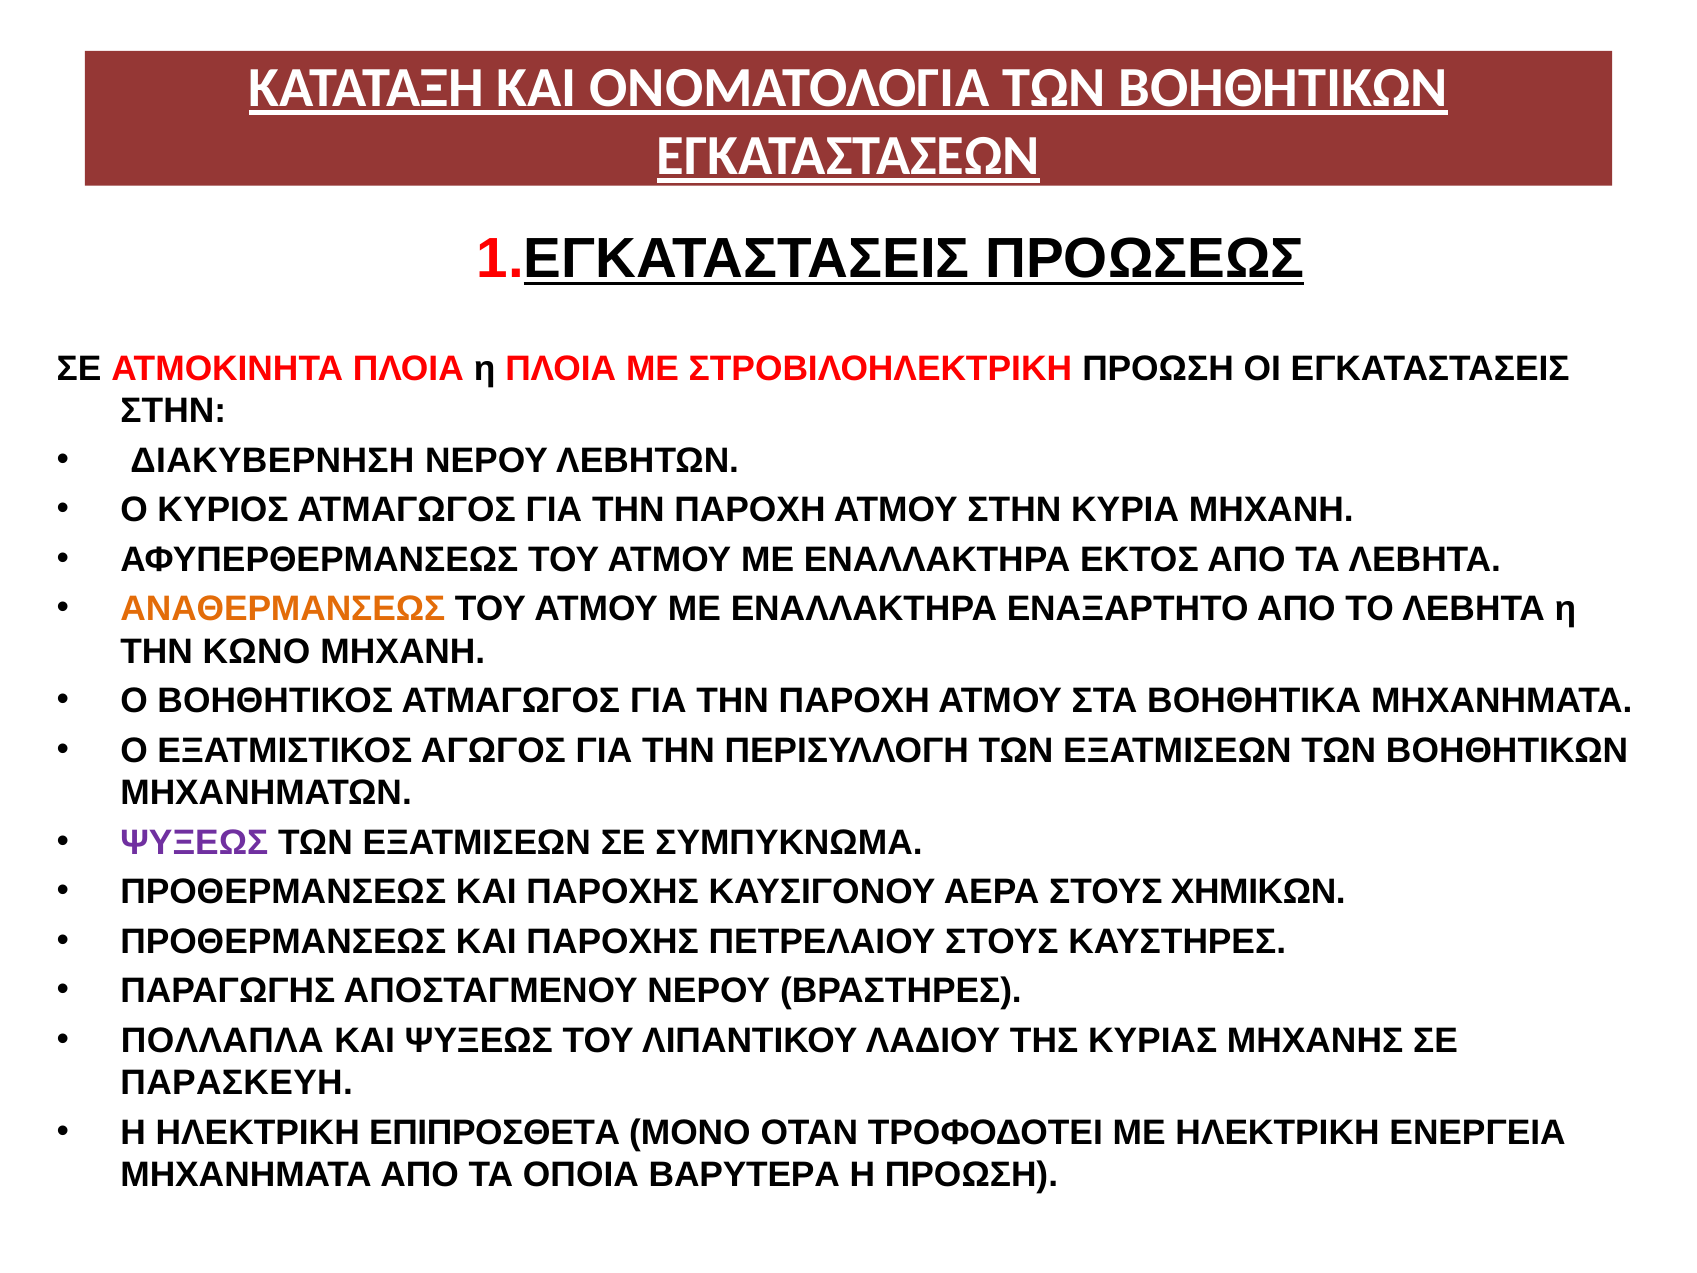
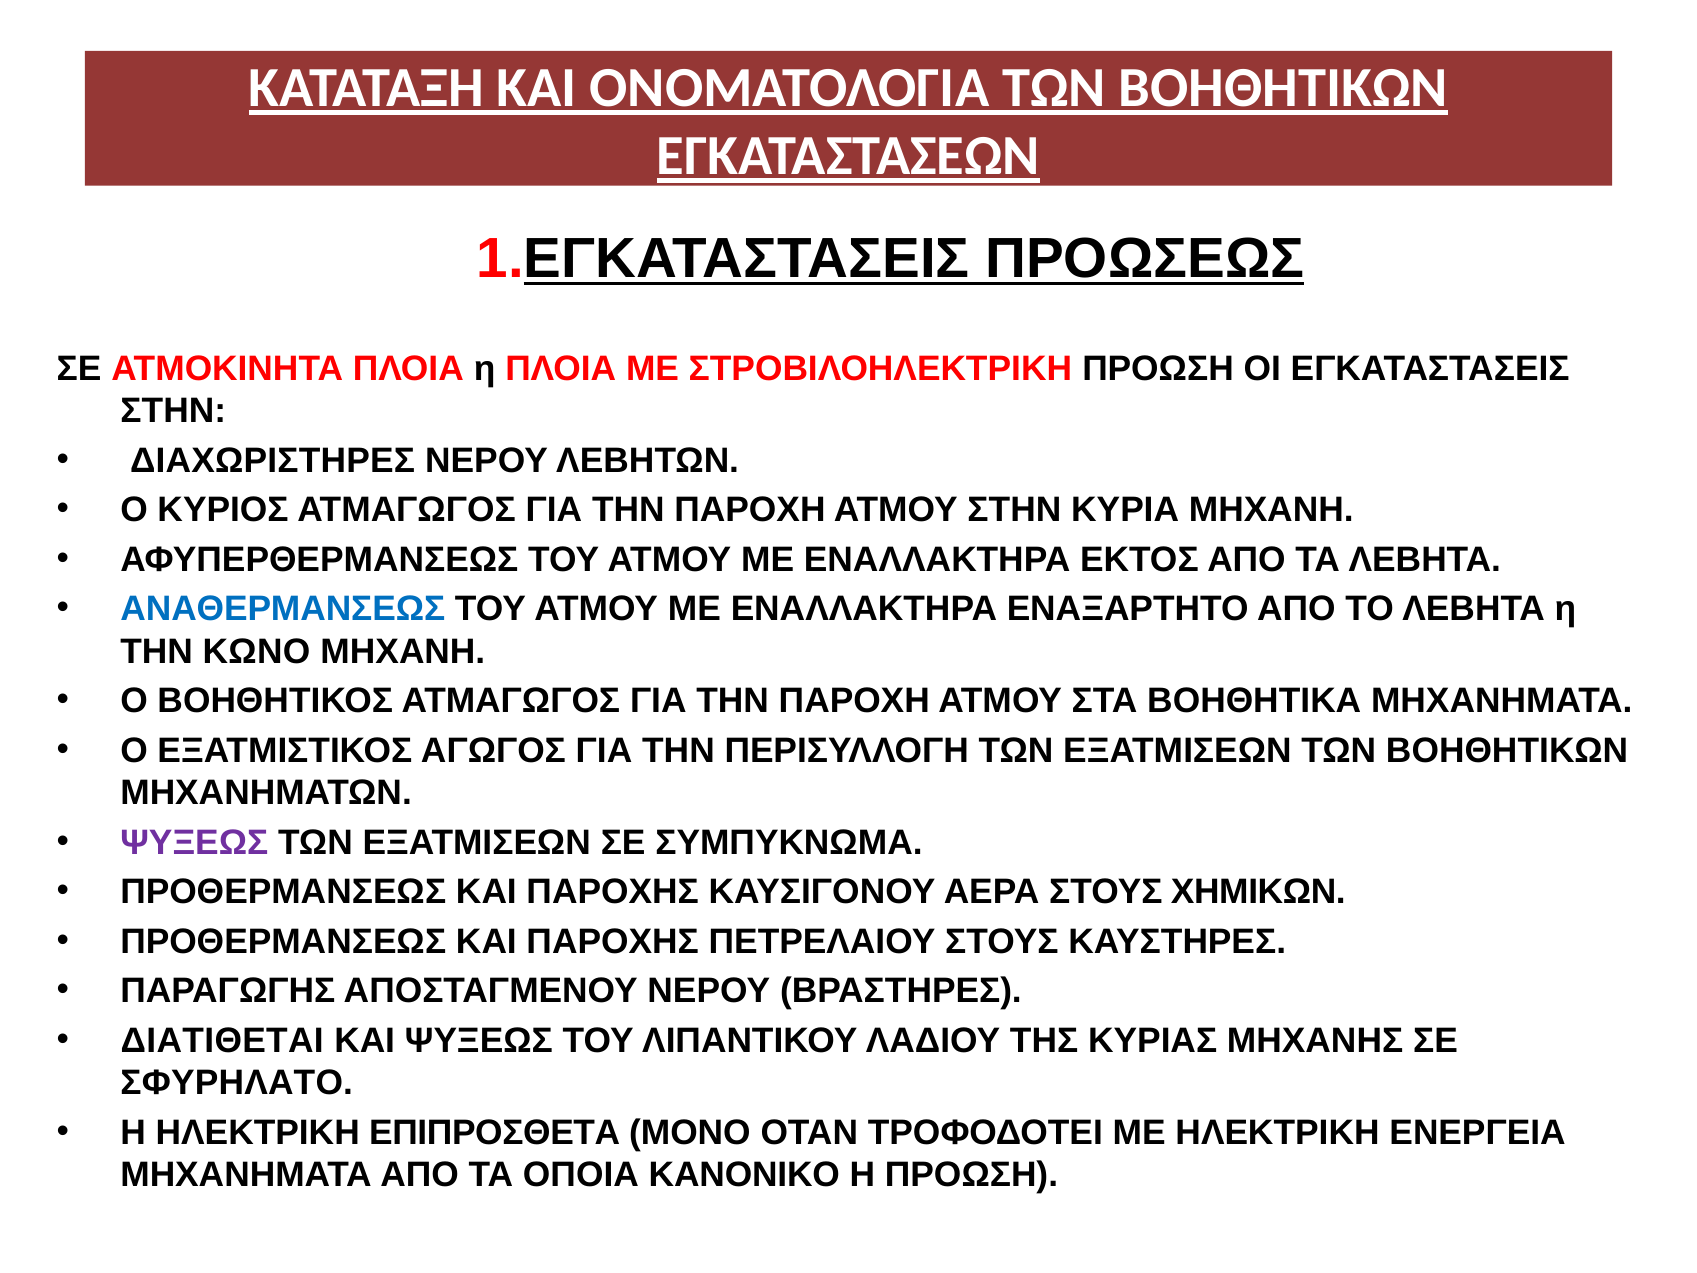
ΔΙΑΚΥΒΕΡΝΗΣΗ: ΔΙΑΚΥΒΕΡΝΗΣΗ -> ΔΙΑΧΩΡΙΣΤΗΡΕΣ
ΑΝΑΘΕΡΜΑΝΣΕΩΣ colour: orange -> blue
ΠΟΛΛΑΠΛΑ: ΠΟΛΛΑΠΛΑ -> ΔΙΑΤΙΘΕΤΑΙ
ΠΑΡΑΣΚΕΥΗ: ΠΑΡΑΣΚΕΥΗ -> ΣΦΥΡΗΛΑΤΟ
ΒΑΡΥΤΕΡΑ: ΒΑΡΥΤΕΡΑ -> ΚΑΝΟΝΙΚΟ
